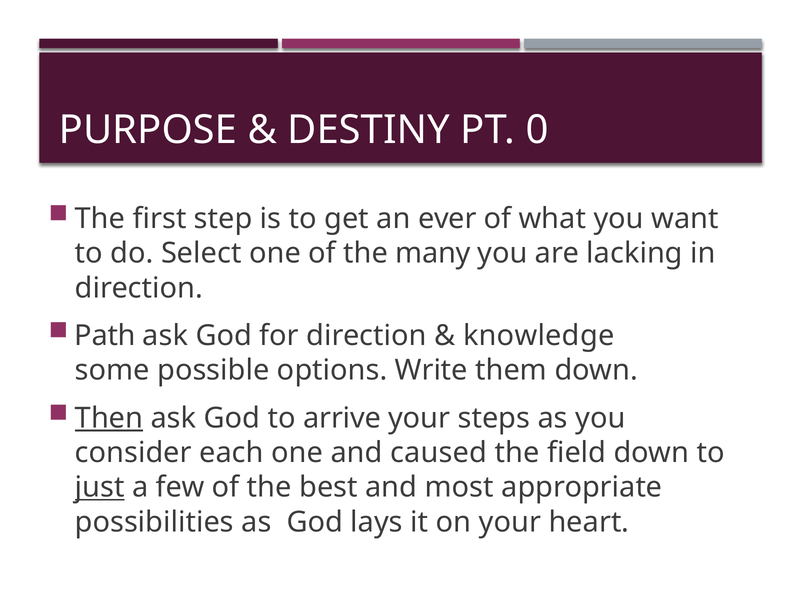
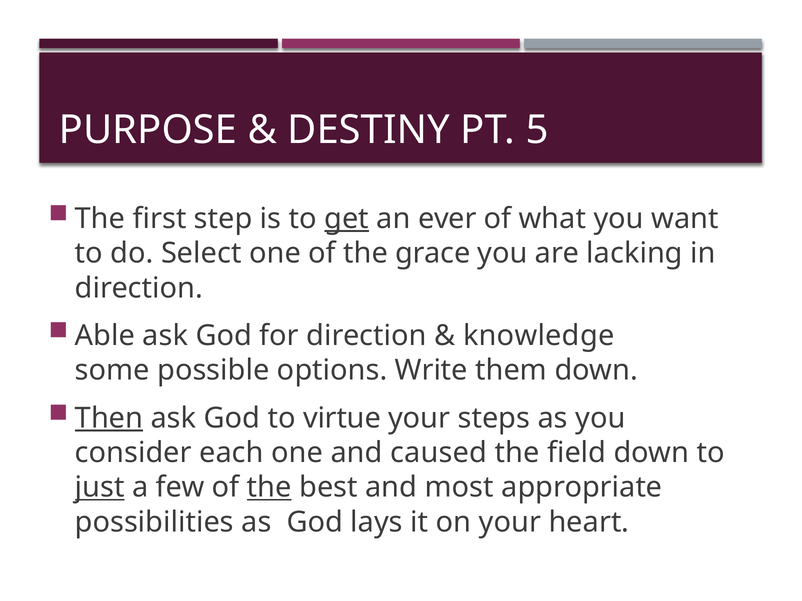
0: 0 -> 5
get underline: none -> present
many: many -> grace
Path: Path -> Able
arrive: arrive -> virtue
the at (269, 488) underline: none -> present
